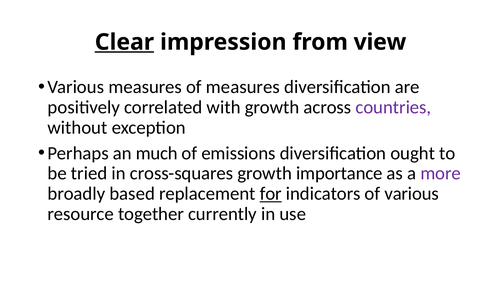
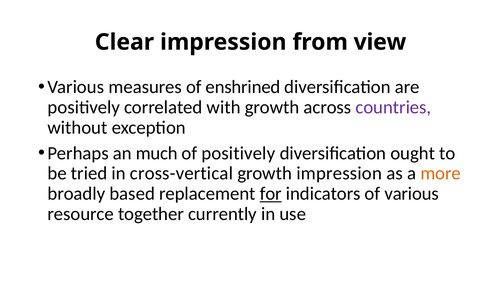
Clear underline: present -> none
of measures: measures -> enshrined
of emissions: emissions -> positively
cross-squares: cross-squares -> cross-vertical
growth importance: importance -> impression
more colour: purple -> orange
